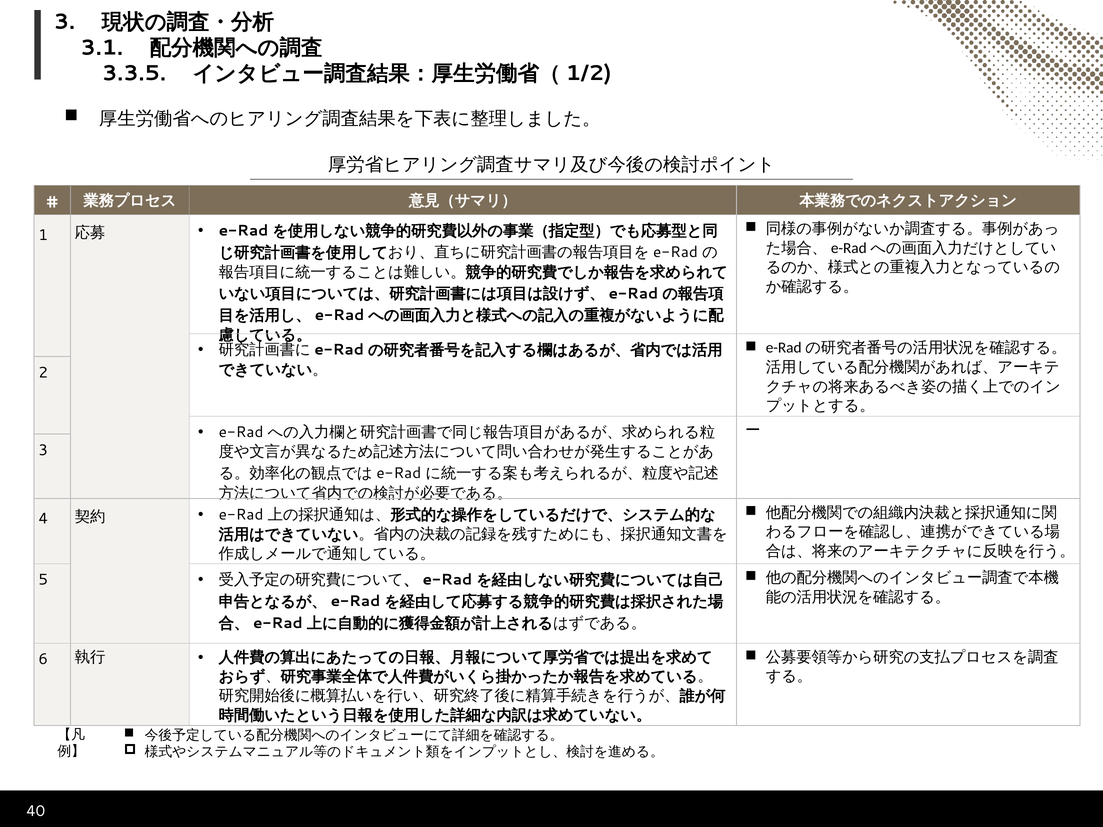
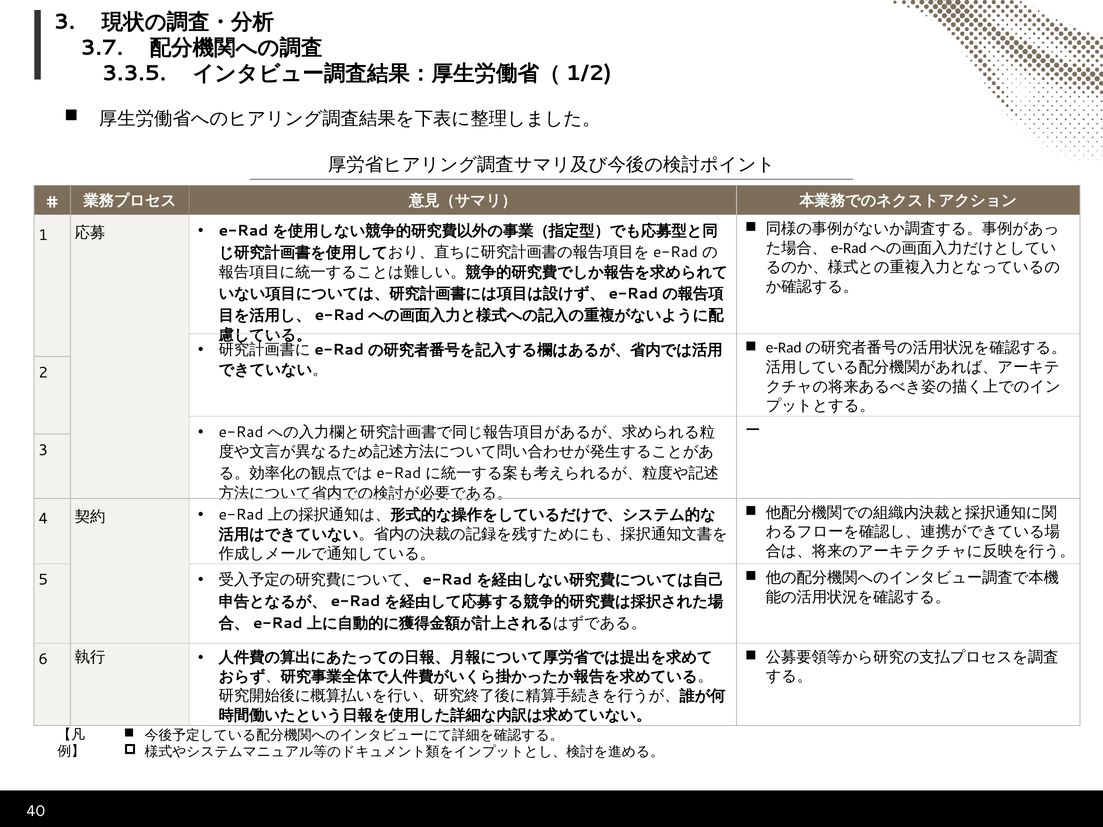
3.1: 3.1 -> 3.7
